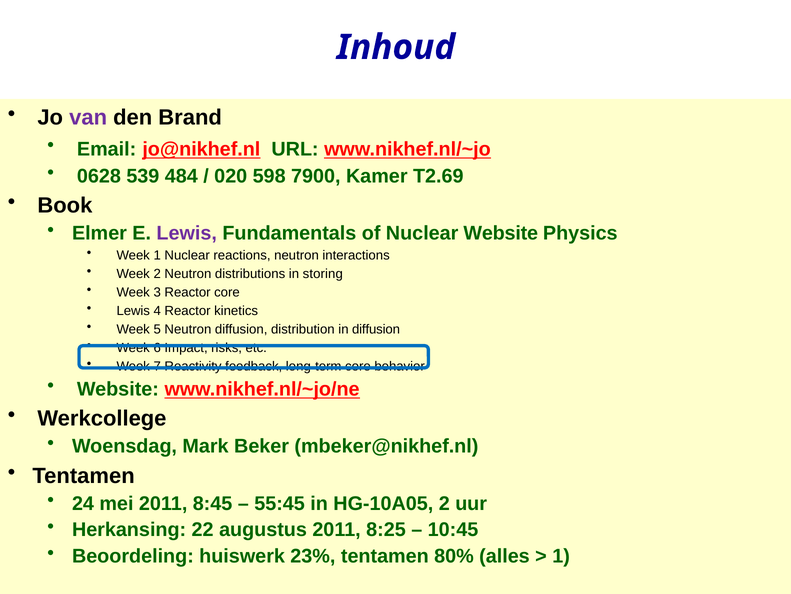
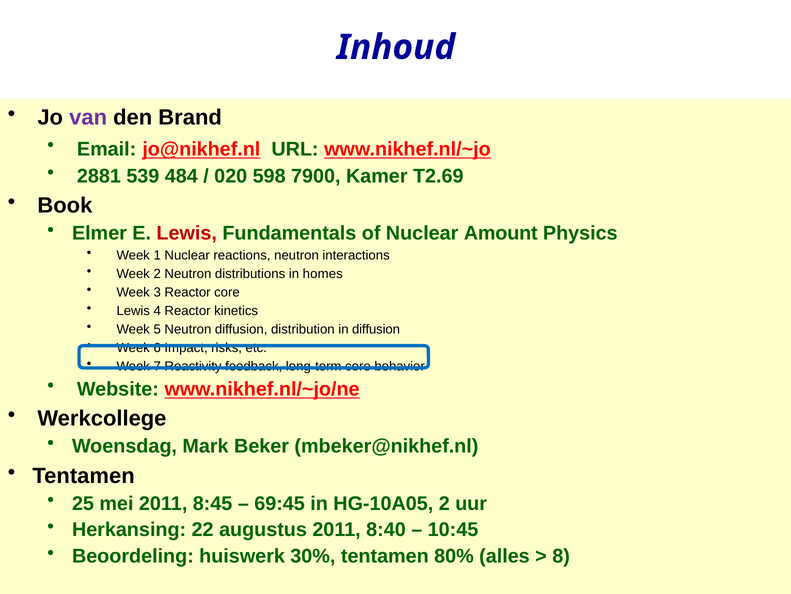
0628: 0628 -> 2881
Lewis at (187, 233) colour: purple -> red
Nuclear Website: Website -> Amount
storing: storing -> homes
24: 24 -> 25
55:45: 55:45 -> 69:45
8:25: 8:25 -> 8:40
23%: 23% -> 30%
1 at (561, 556): 1 -> 8
